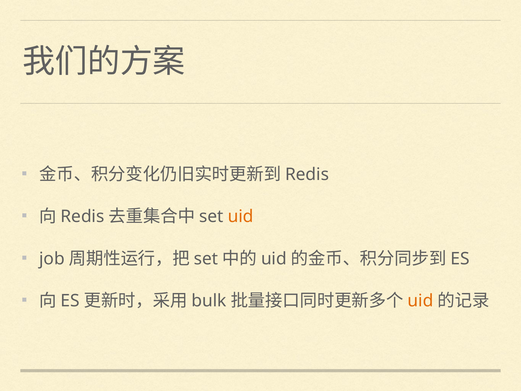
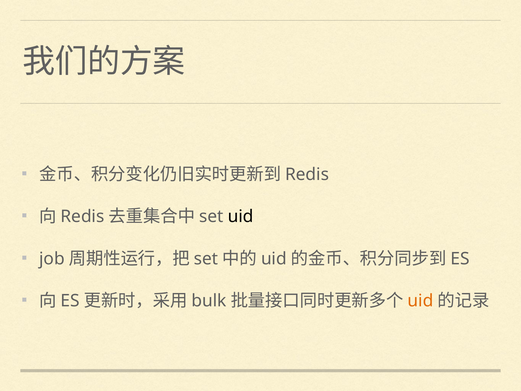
uid at (241, 216) colour: orange -> black
